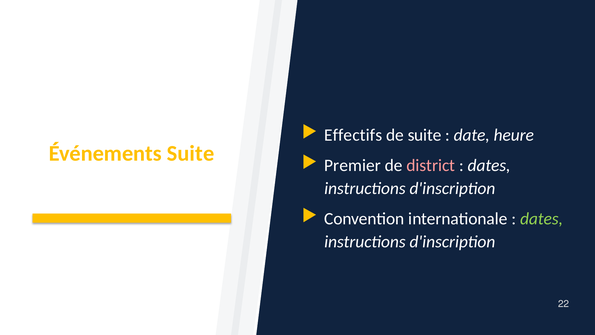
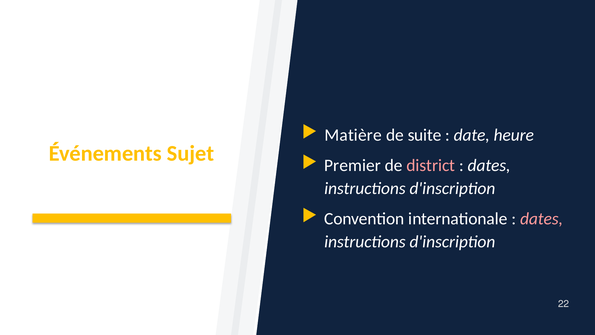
Effectifs: Effectifs -> Matière
Événements Suite: Suite -> Sujet
dates at (542, 219) colour: light green -> pink
